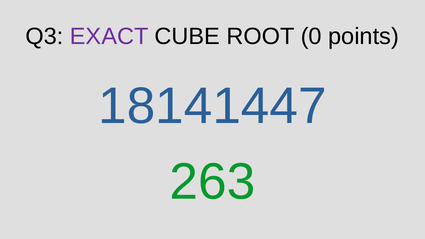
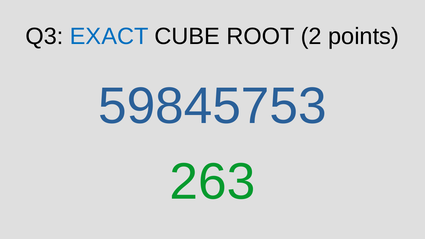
EXACT colour: purple -> blue
0: 0 -> 2
18141447: 18141447 -> 59845753
